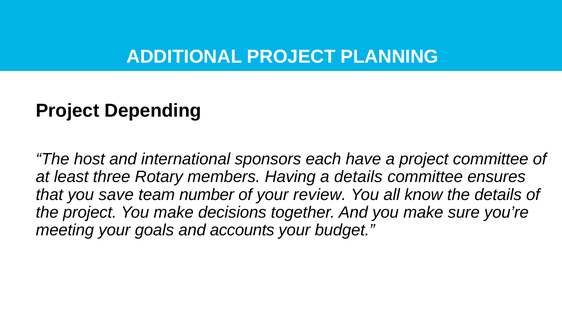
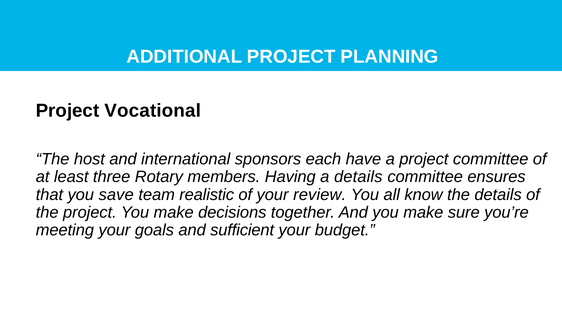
Depending: Depending -> Vocational
number: number -> realistic
accounts: accounts -> sufficient
